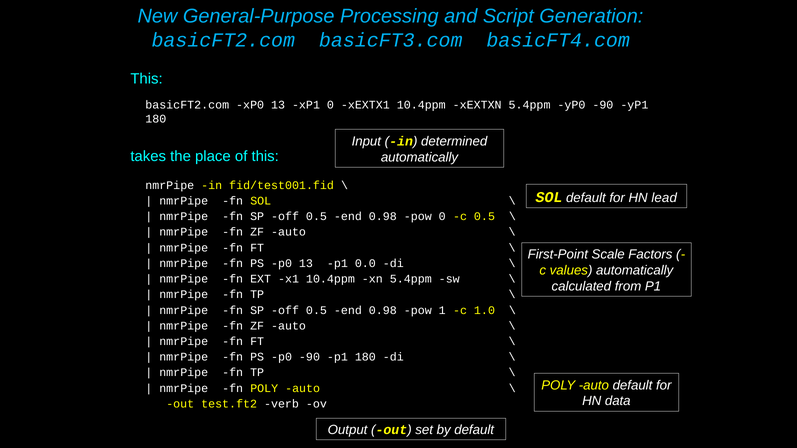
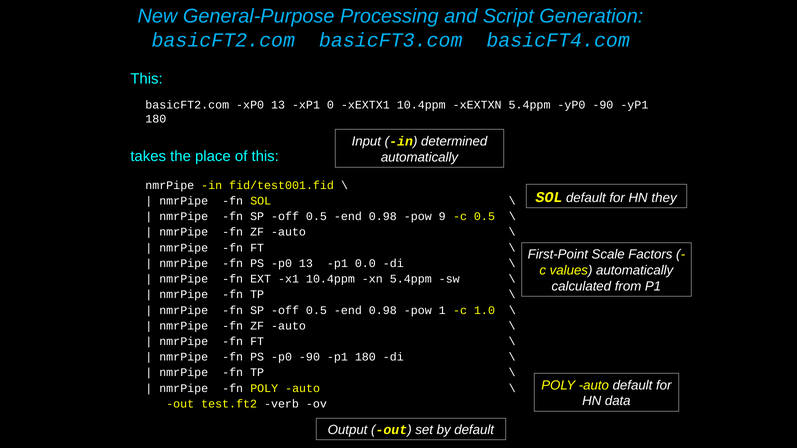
lead: lead -> they
pow 0: 0 -> 9
